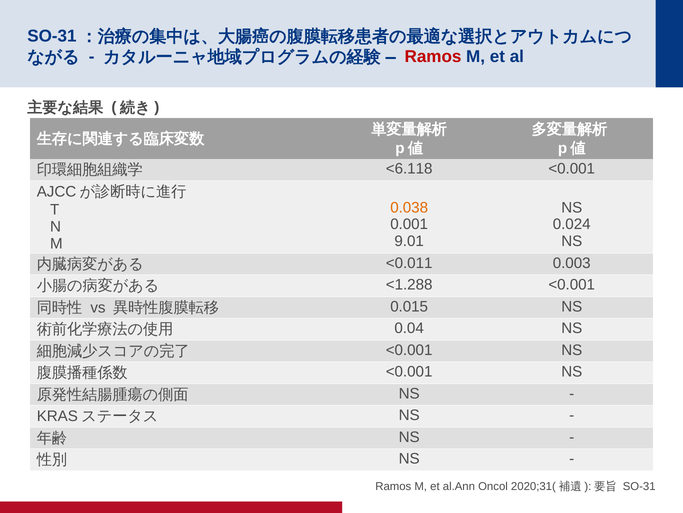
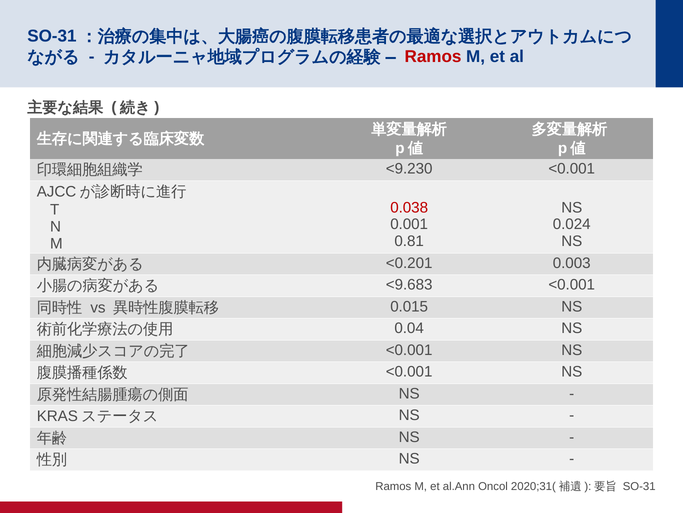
<6.118: <6.118 -> <9.230
0.038 colour: orange -> red
9.01: 9.01 -> 0.81
<0.011: <0.011 -> <0.201
<1.288: <1.288 -> <9.683
